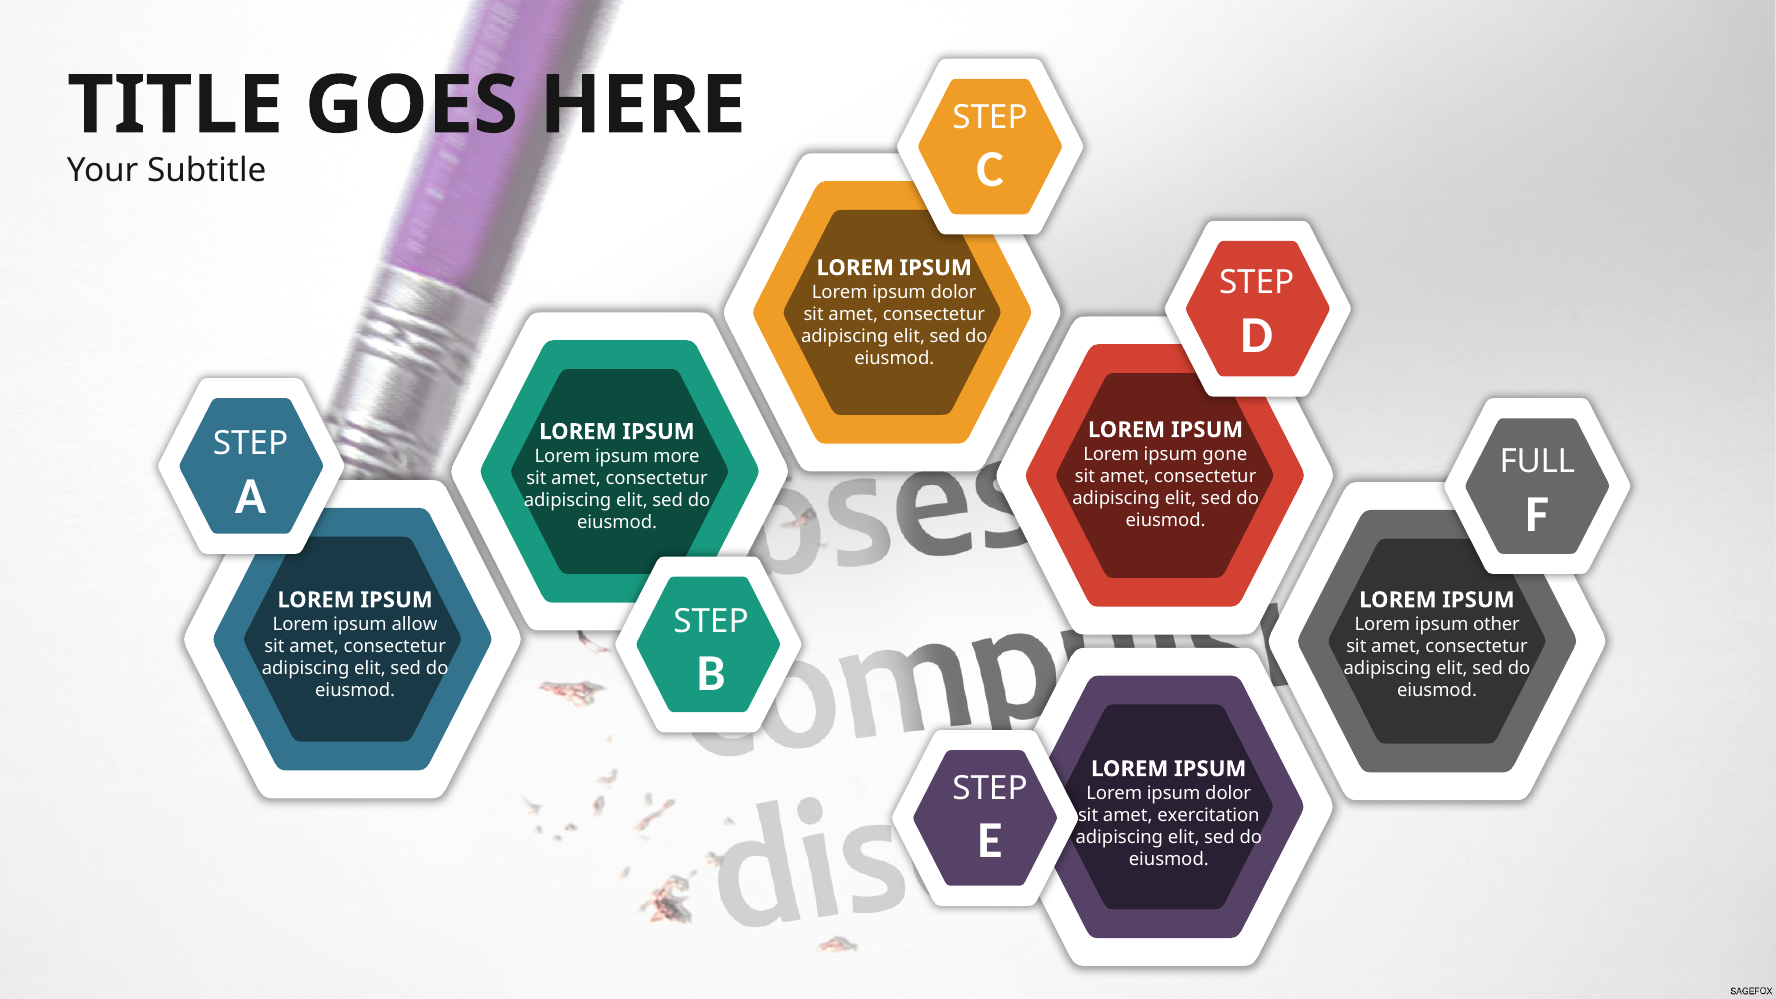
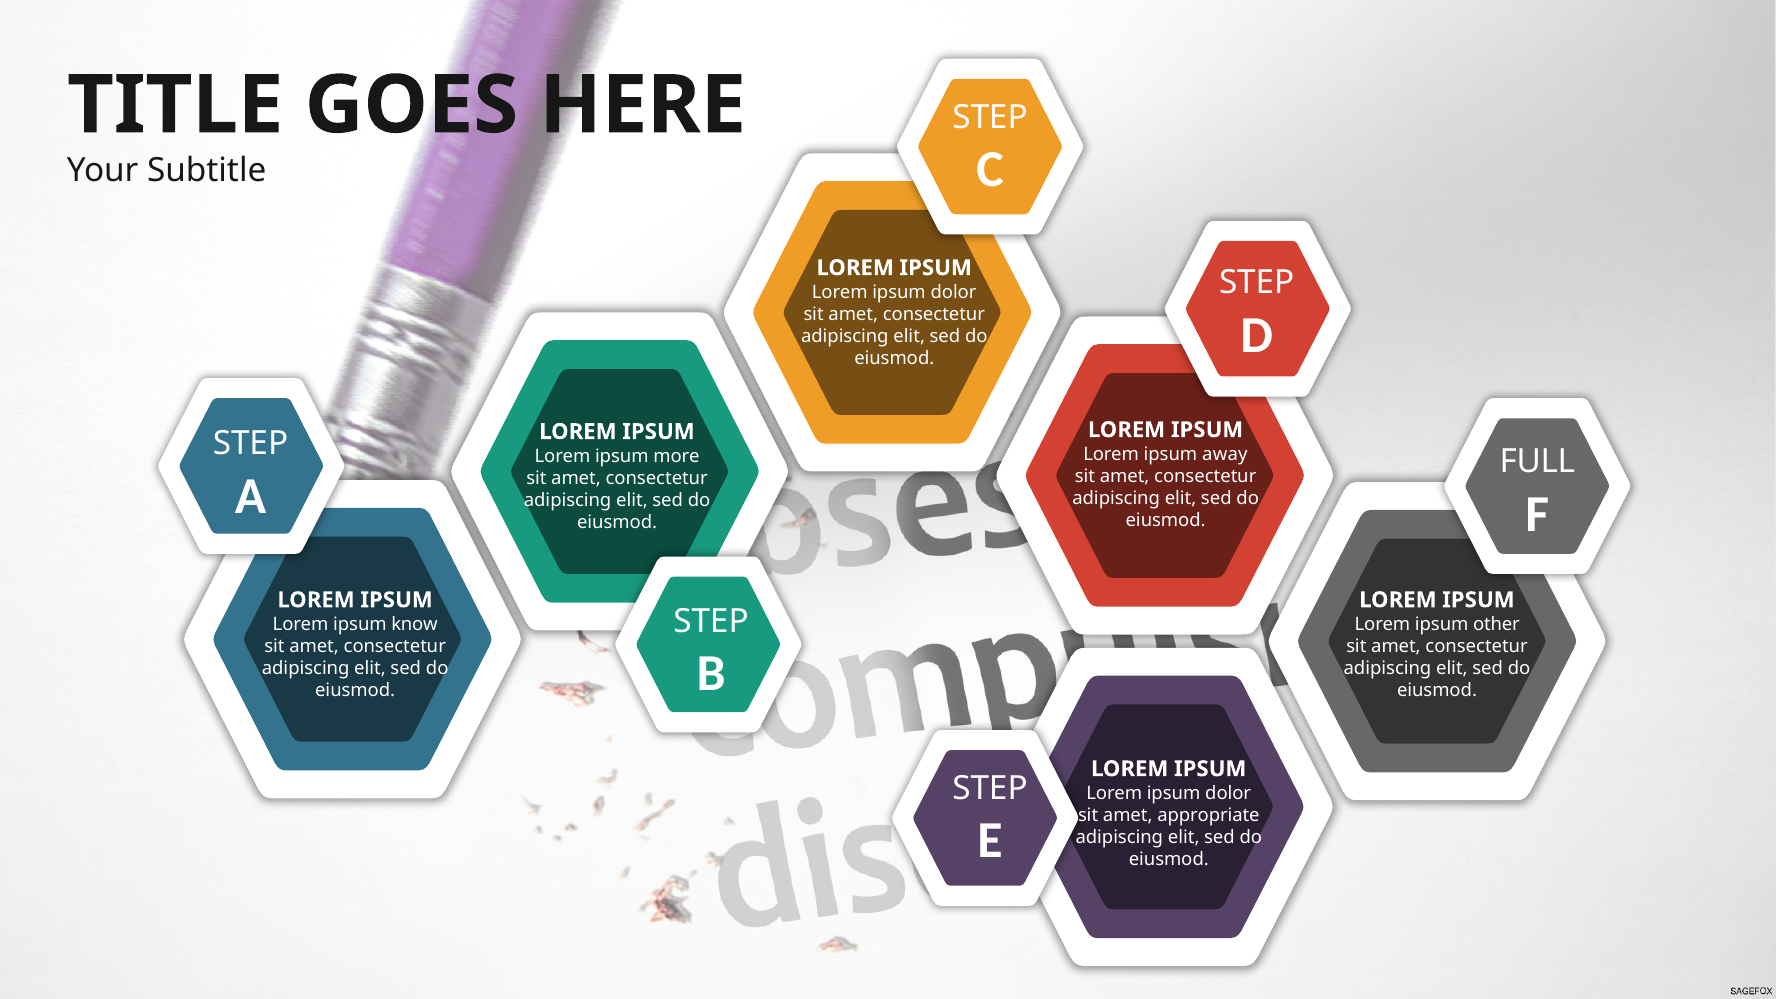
gone: gone -> away
allow: allow -> know
exercitation: exercitation -> appropriate
